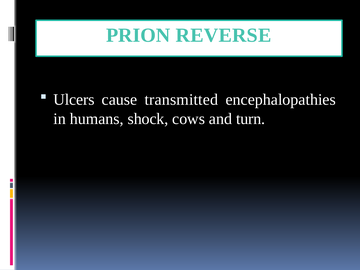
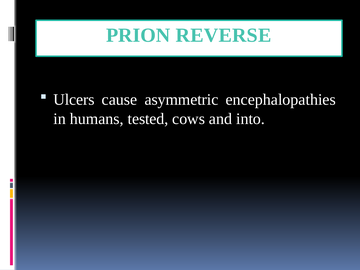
transmitted: transmitted -> asymmetric
shock: shock -> tested
turn: turn -> into
